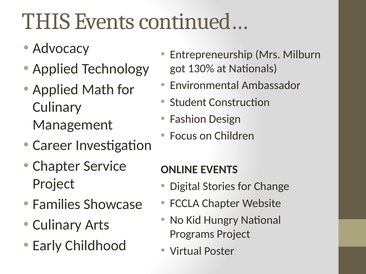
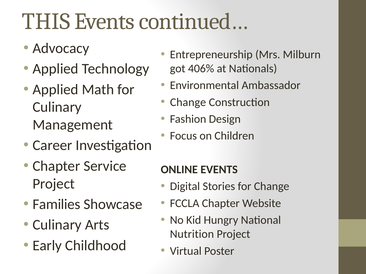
130%: 130% -> 406%
Student at (188, 102): Student -> Change
Programs: Programs -> Nutrition
